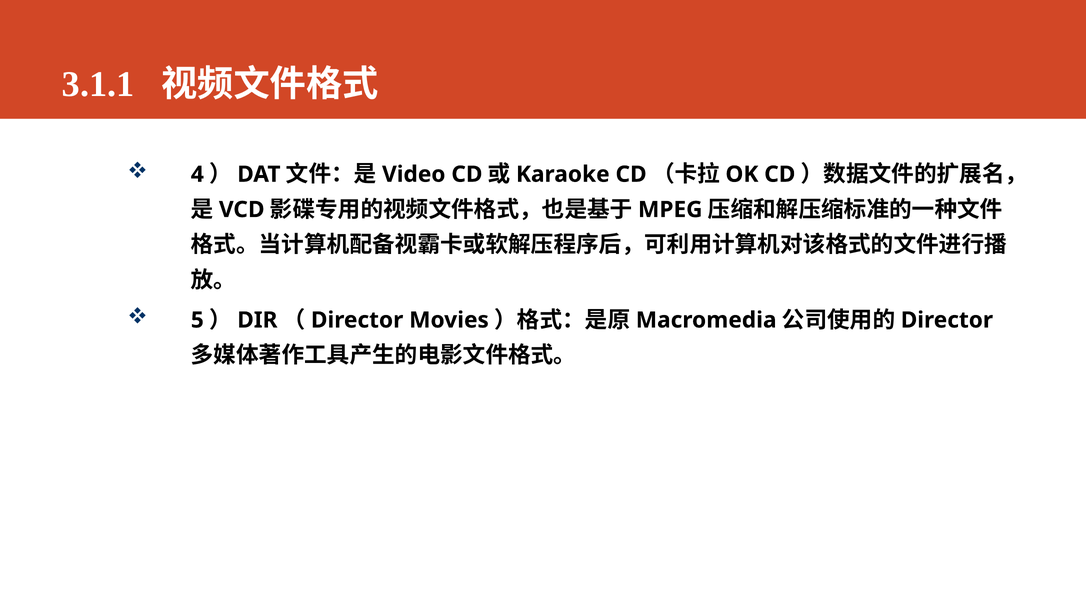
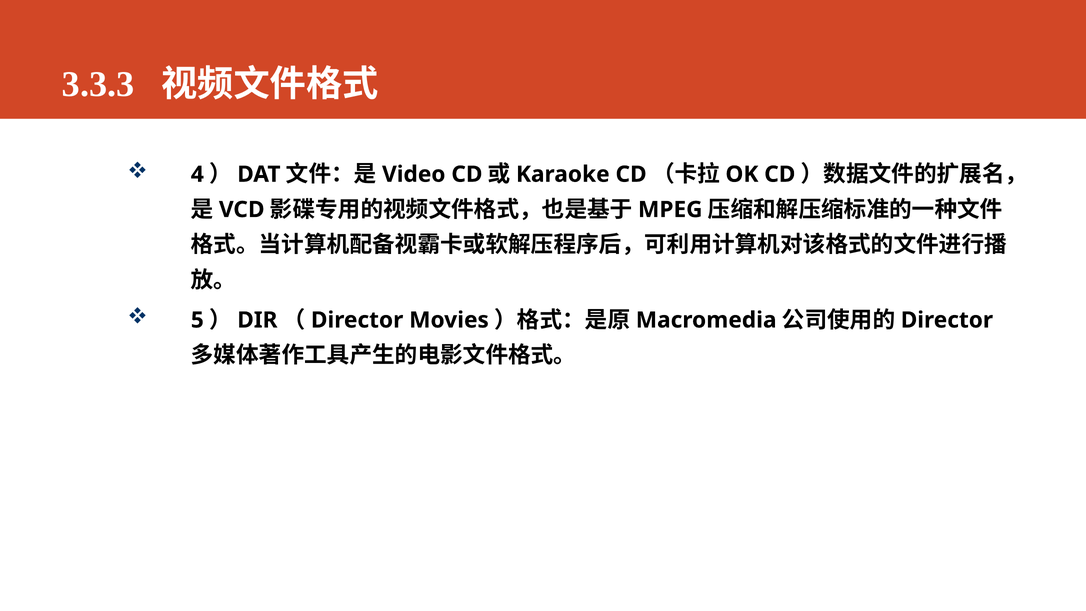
3.1.1: 3.1.1 -> 3.3.3
